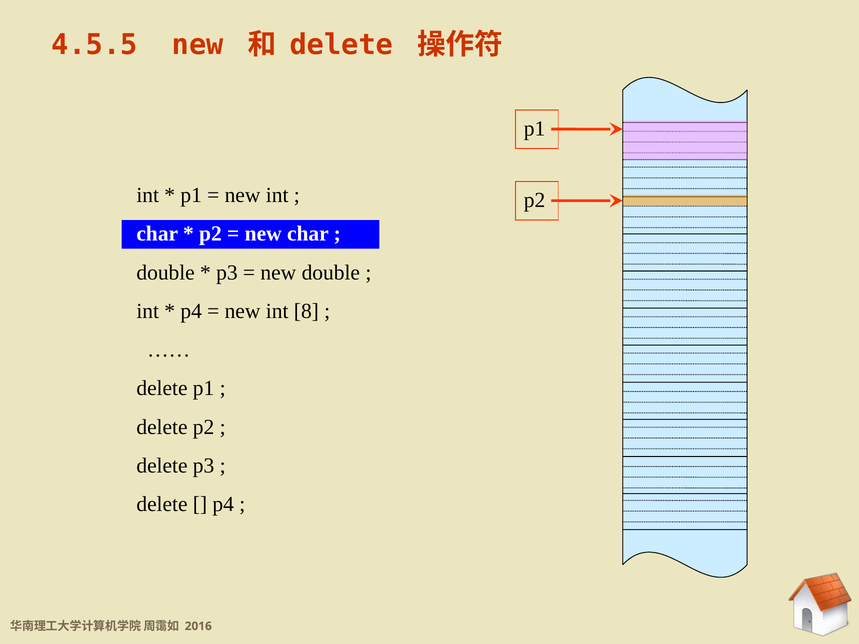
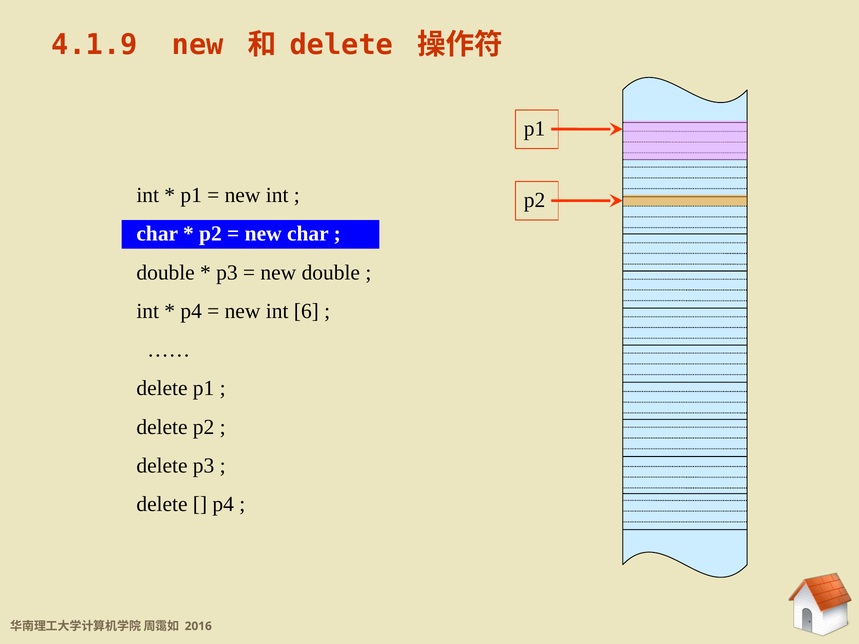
4.5.5: 4.5.5 -> 4.1.9
8: 8 -> 6
